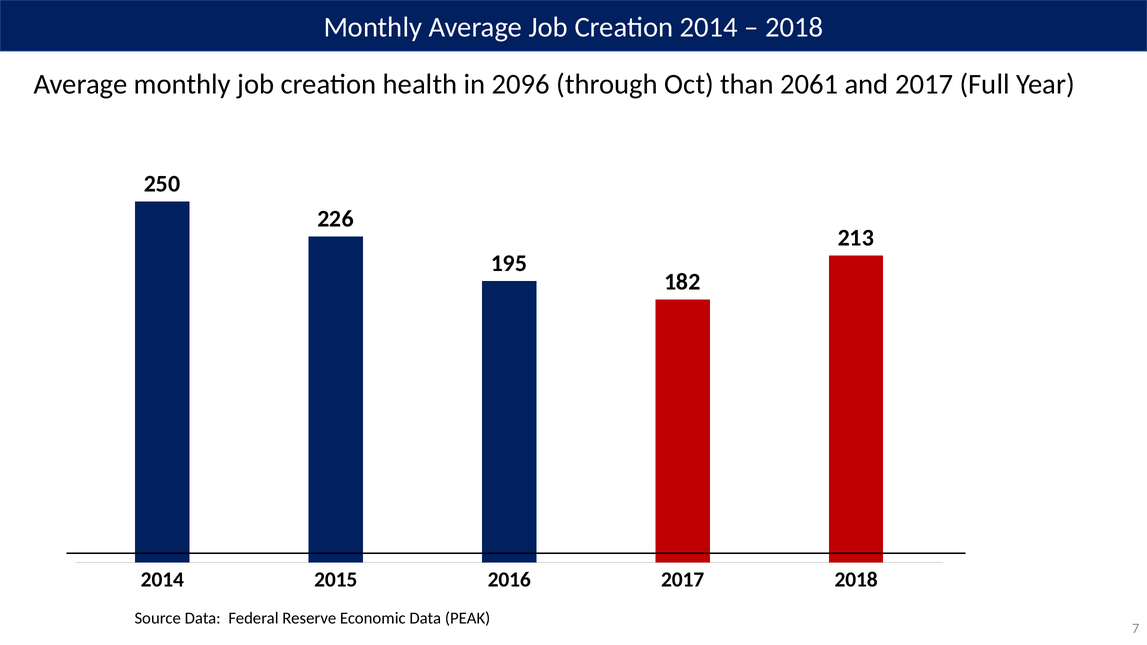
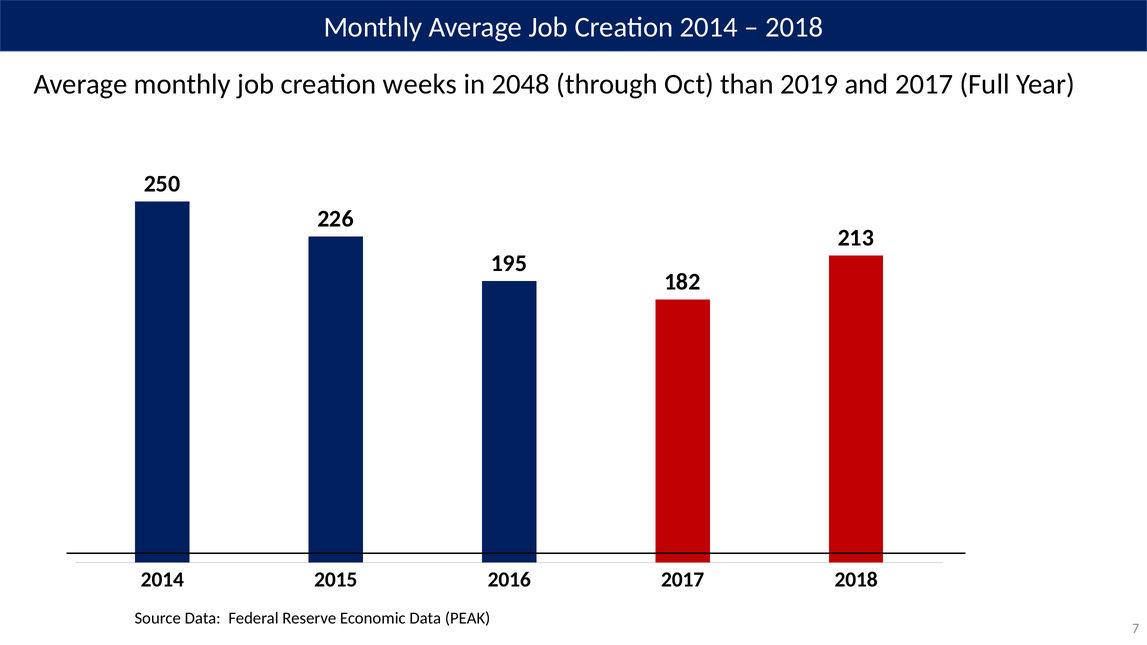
health: health -> weeks
2096: 2096 -> 2048
2061: 2061 -> 2019
